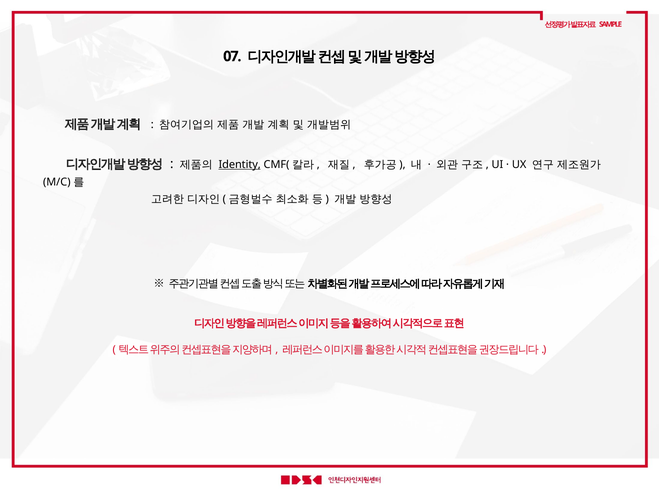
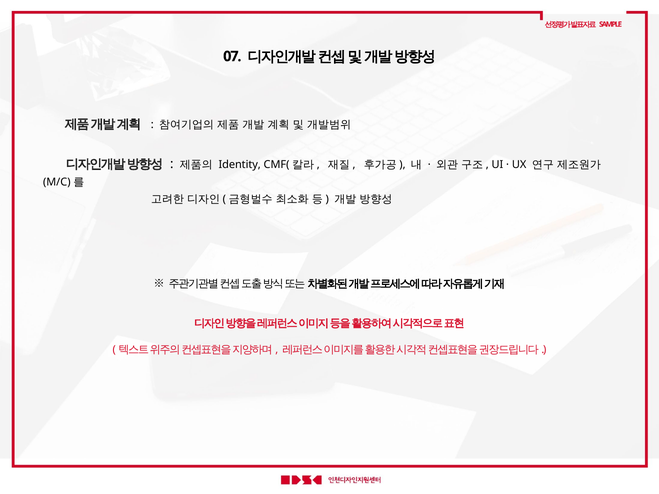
Identity underline: present -> none
